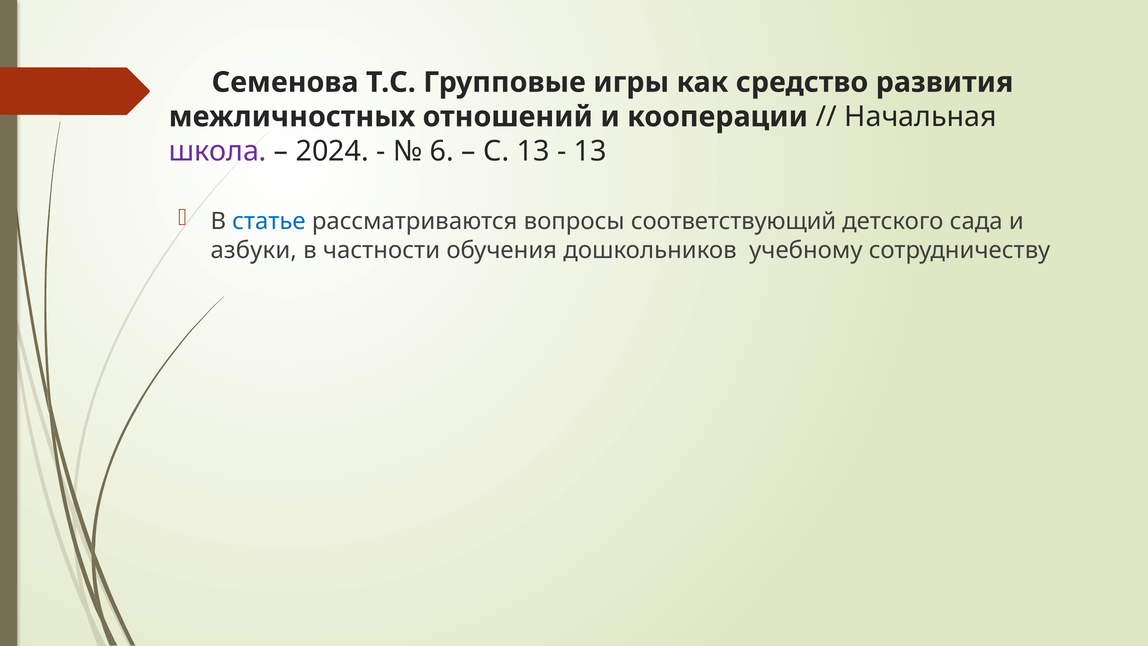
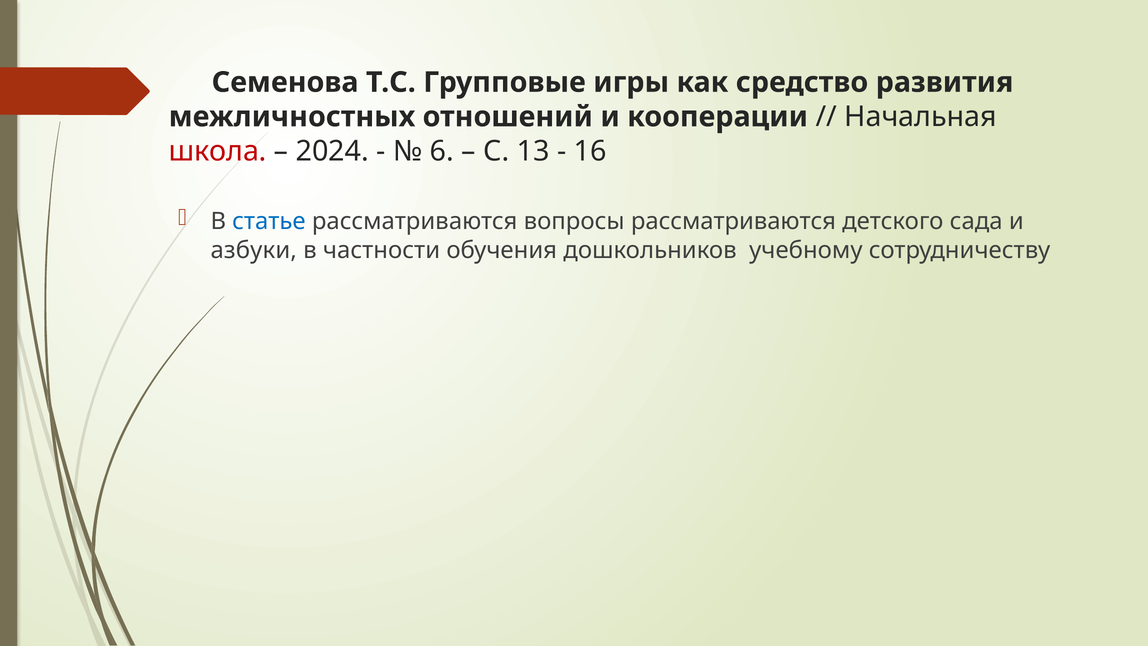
школа colour: purple -> red
13 at (590, 151): 13 -> 16
вопросы соответствующий: соответствующий -> рассматриваются
